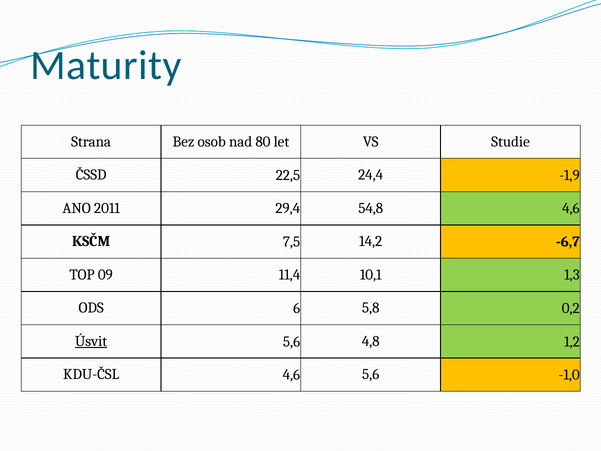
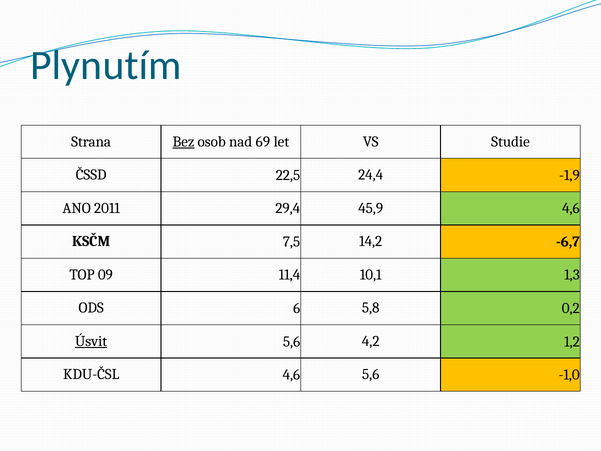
Maturity: Maturity -> Plynutím
Bez underline: none -> present
80: 80 -> 69
54,8: 54,8 -> 45,9
4,8: 4,8 -> 4,2
